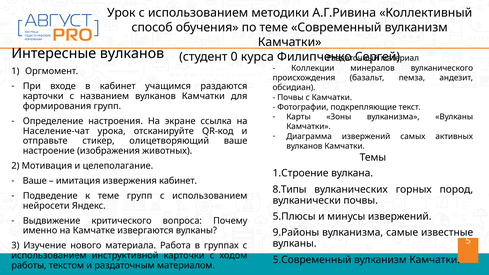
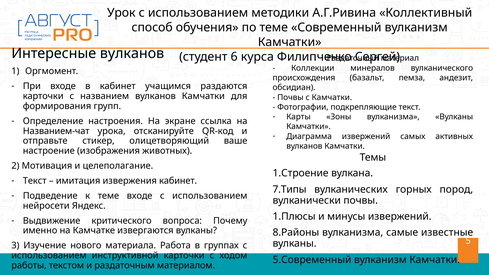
0: 0 -> 6
Население-чат: Население-чат -> Названием-чат
Ваше at (35, 181): Ваше -> Текст
8.Типы: 8.Типы -> 7.Типы
теме групп: групп -> входе
5.Плюсы: 5.Плюсы -> 1.Плюсы
9.Районы: 9.Районы -> 8.Районы
